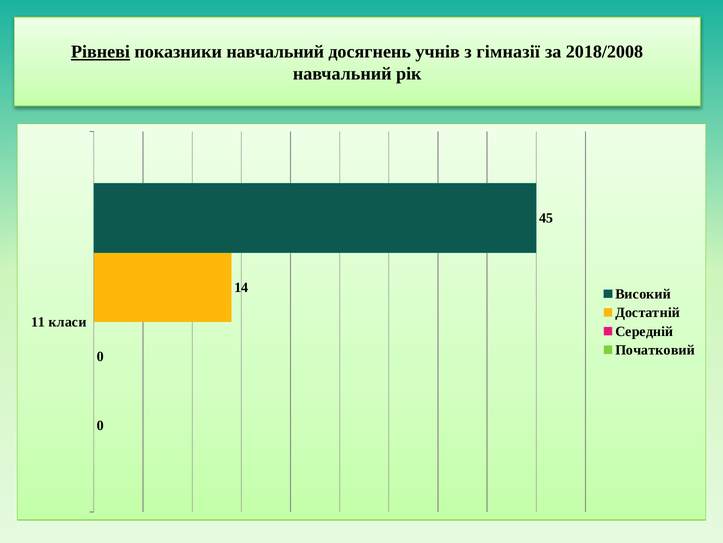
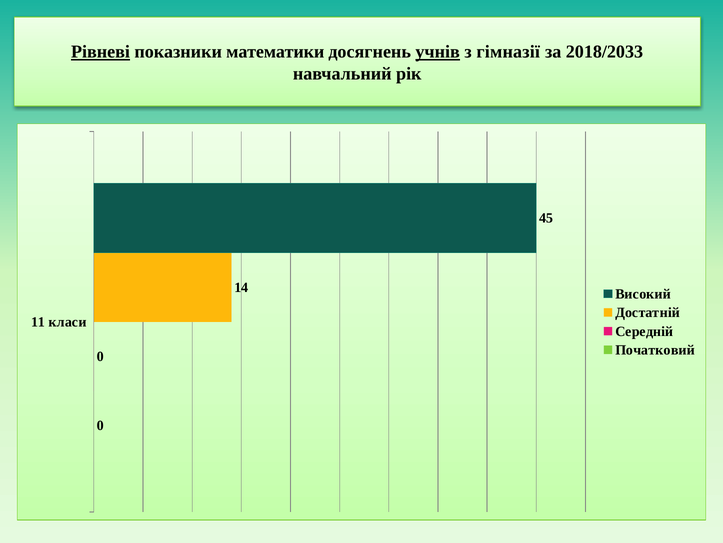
показники навчальний: навчальний -> математики
учнів underline: none -> present
2018/2008: 2018/2008 -> 2018/2033
